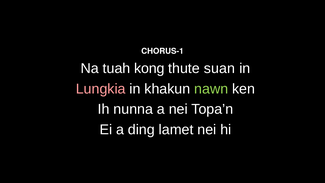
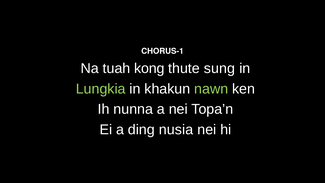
suan: suan -> sung
Lungkia colour: pink -> light green
lamet: lamet -> nusia
